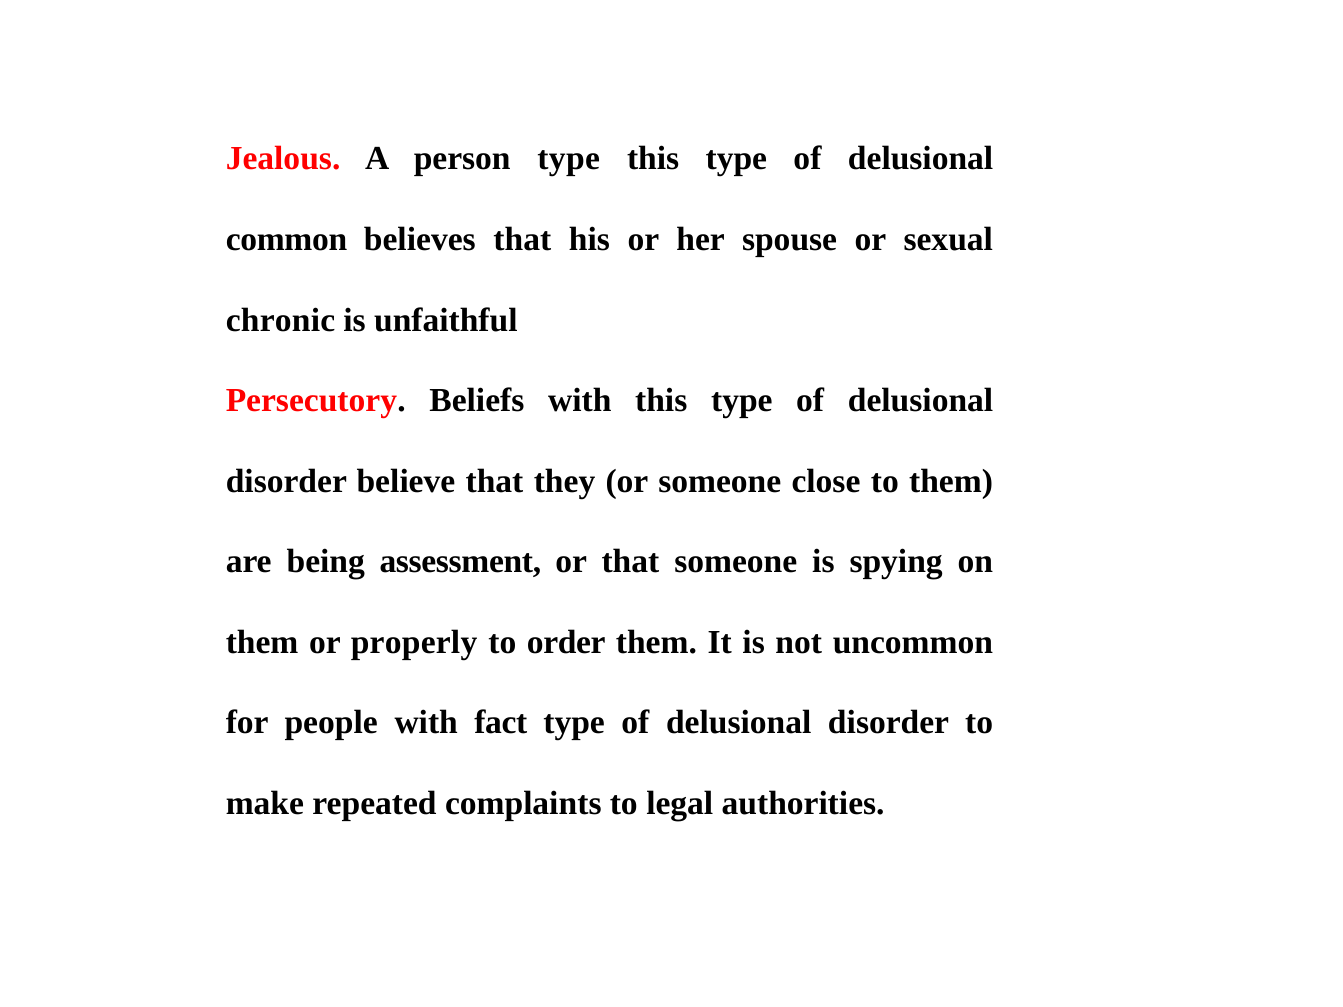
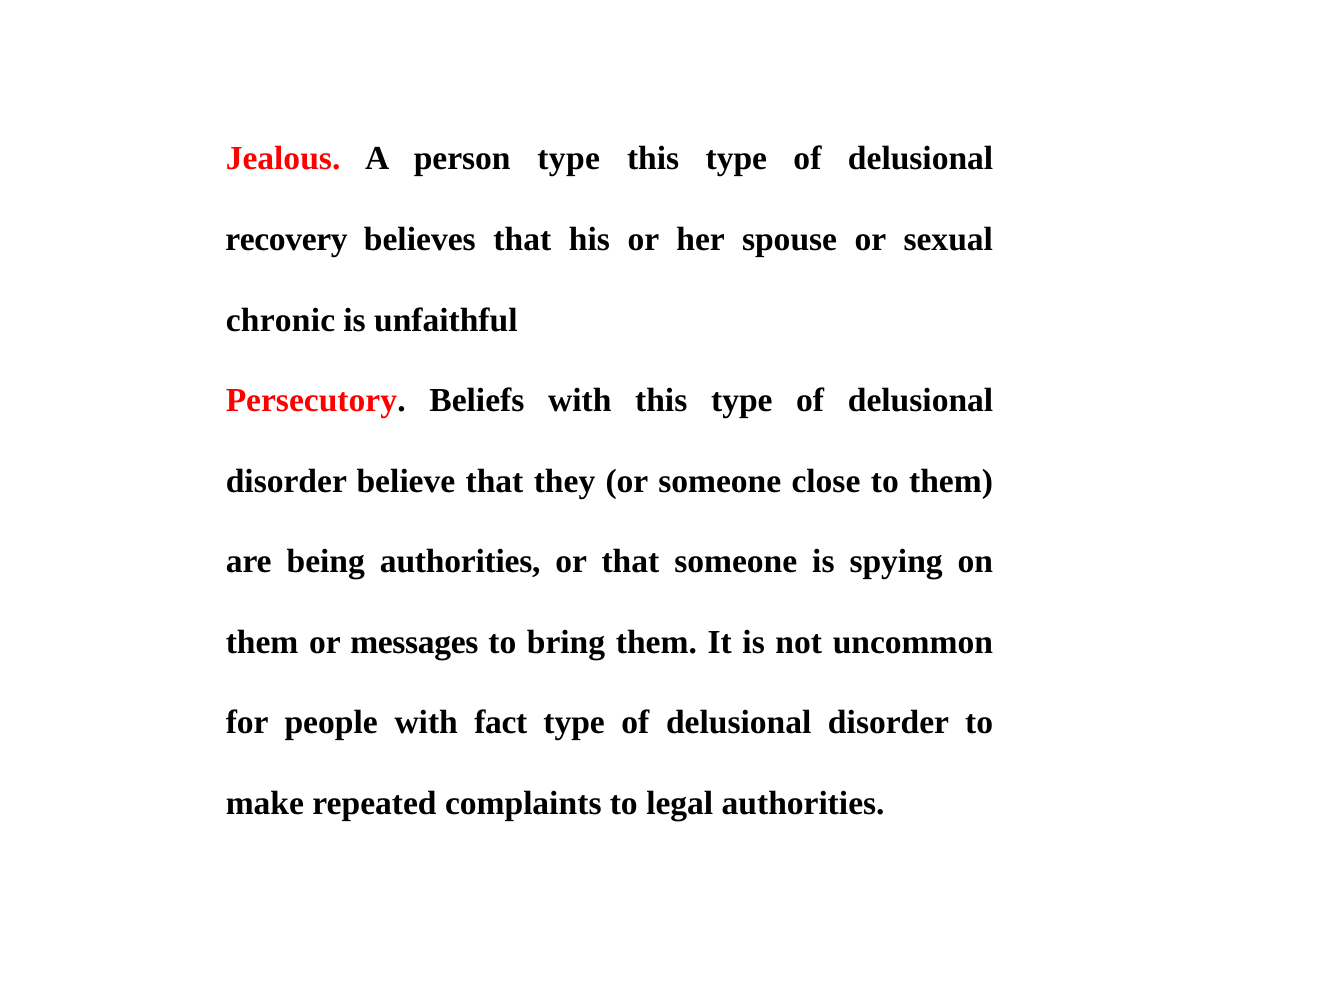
common: common -> recovery
being assessment: assessment -> authorities
properly: properly -> messages
order: order -> bring
